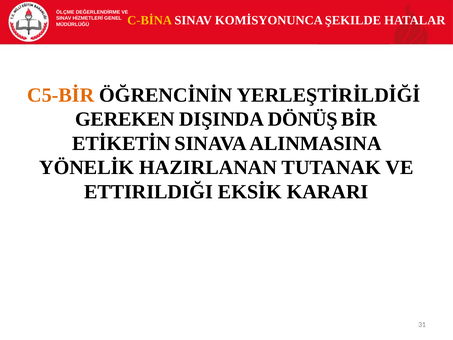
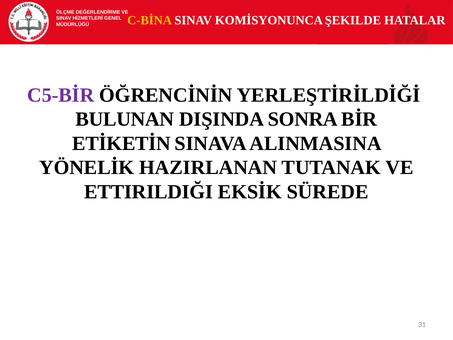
C5-BİR colour: orange -> purple
GEREKEN: GEREKEN -> BULUNAN
DÖNÜŞ: DÖNÜŞ -> SONRA
KARARI: KARARI -> SÜREDE
